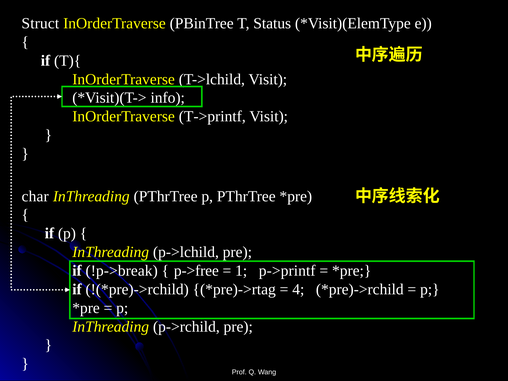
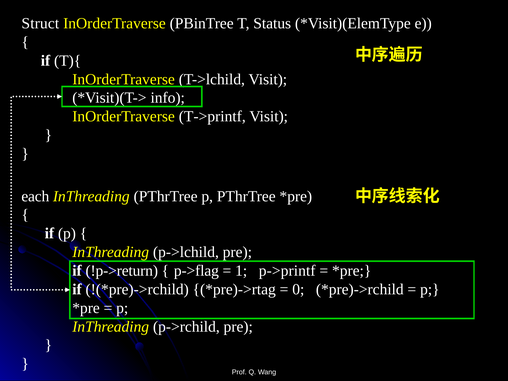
char: char -> each
!p->break: !p->break -> !p->return
p->free: p->free -> p->flag
4: 4 -> 0
